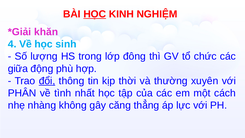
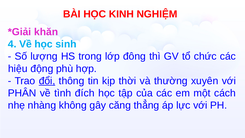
HỌC at (95, 14) underline: present -> none
giữa: giữa -> hiệu
nhất: nhất -> đích
